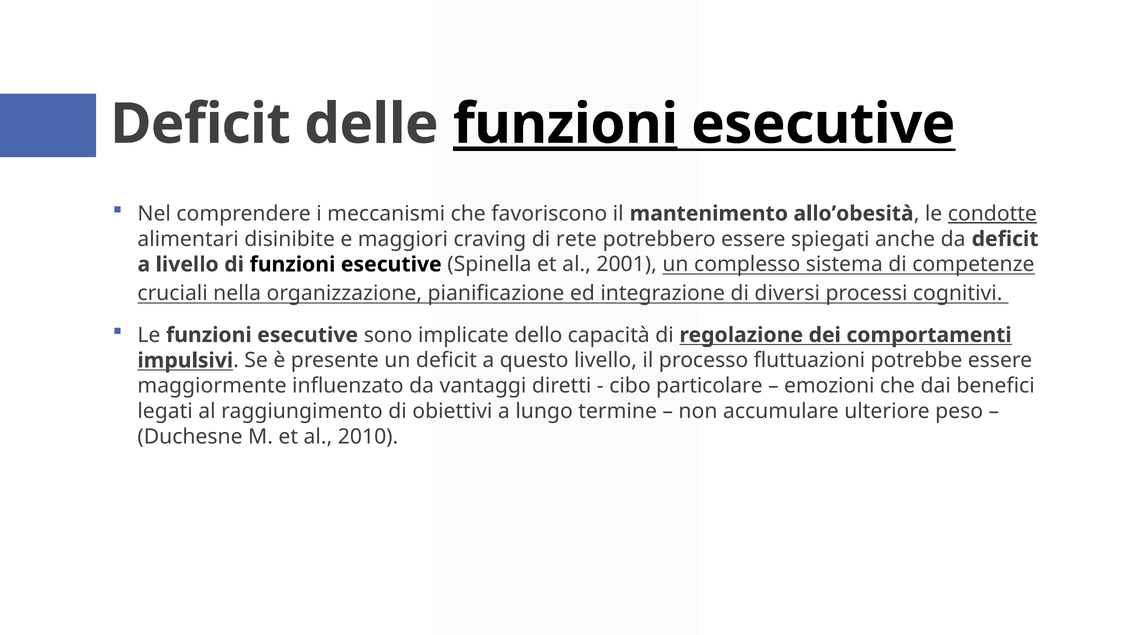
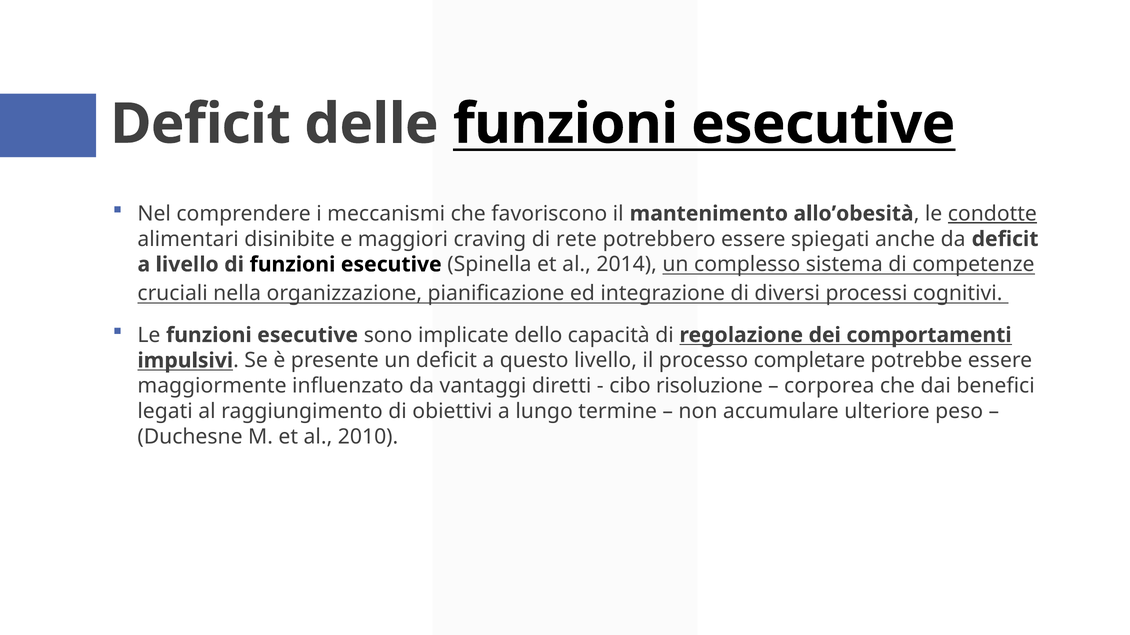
funzioni at (566, 124) underline: present -> none
2001: 2001 -> 2014
fluttuazioni: fluttuazioni -> completare
particolare: particolare -> risoluzione
emozioni: emozioni -> corporea
